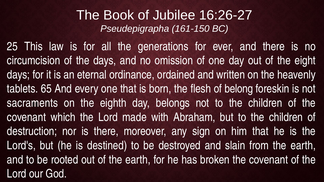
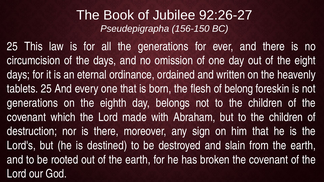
16:26-27: 16:26-27 -> 92:26-27
161-150: 161-150 -> 156-150
tablets 65: 65 -> 25
sacraments at (32, 103): sacraments -> generations
